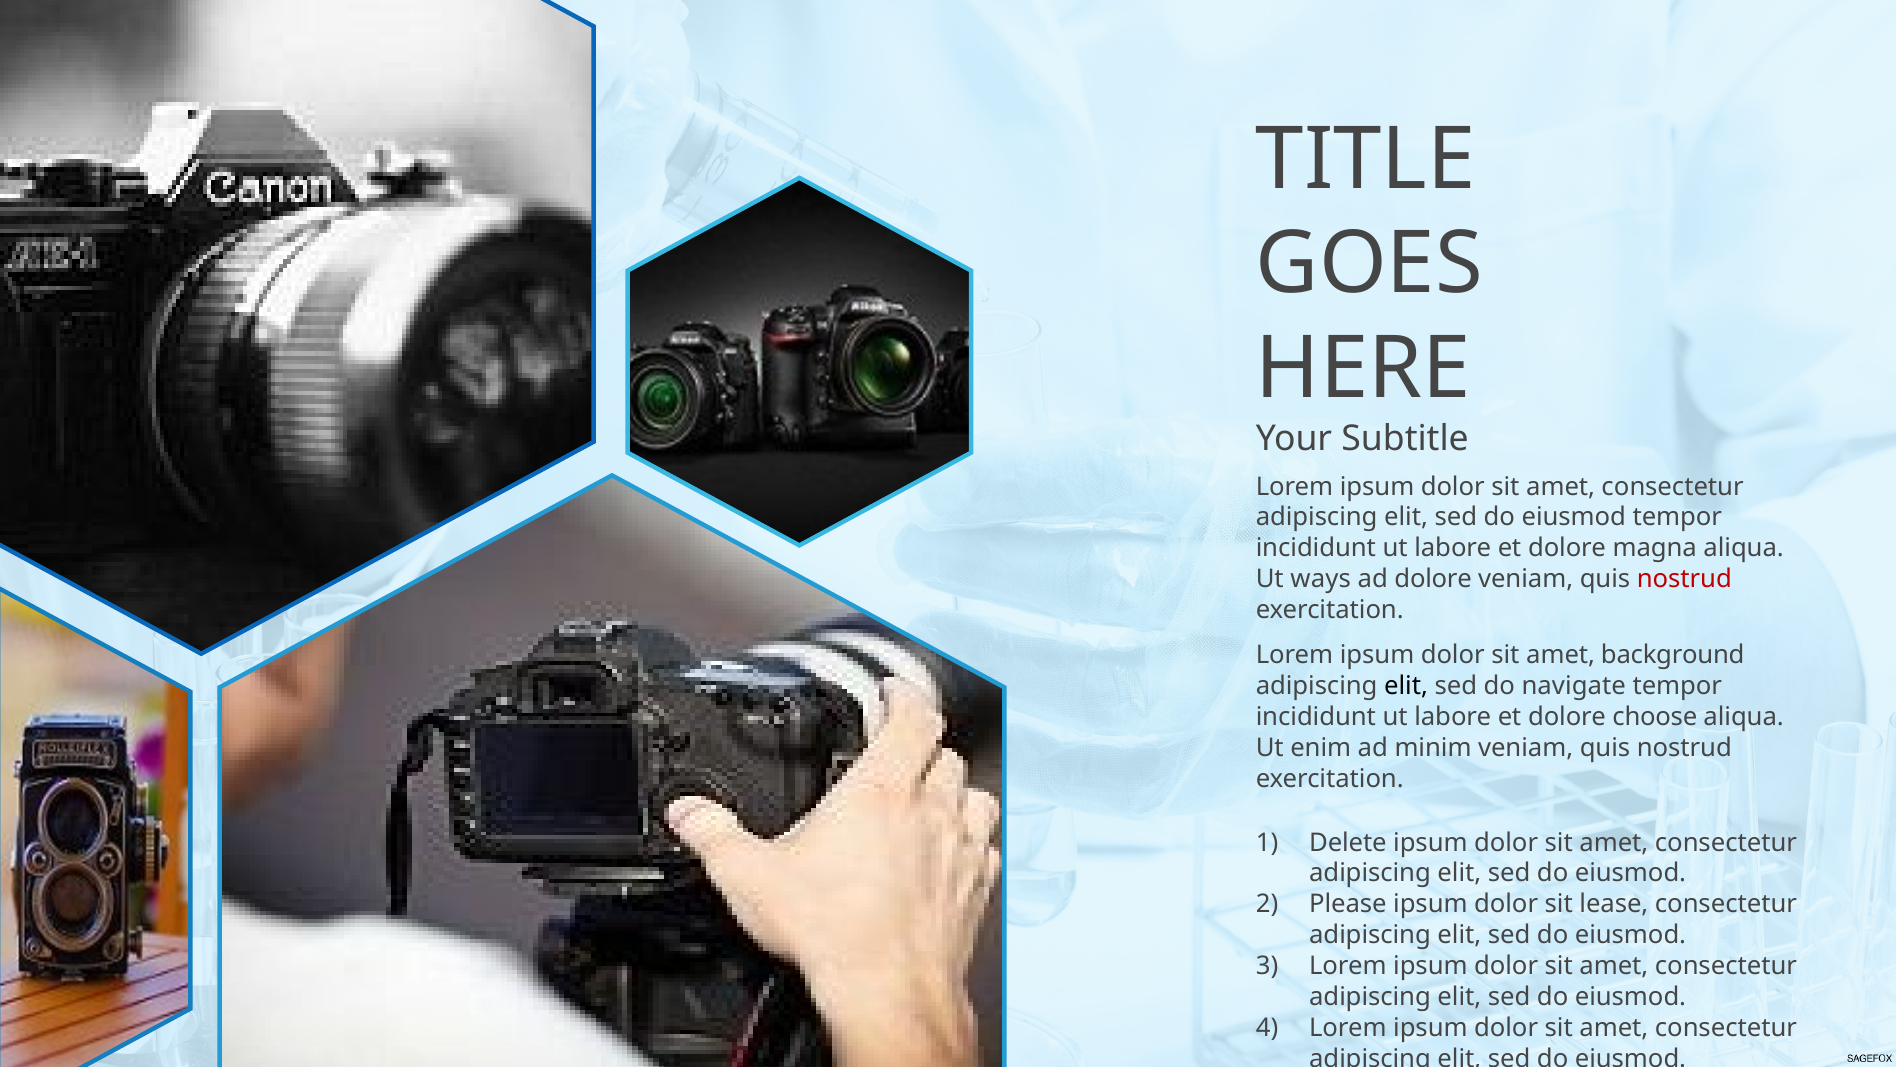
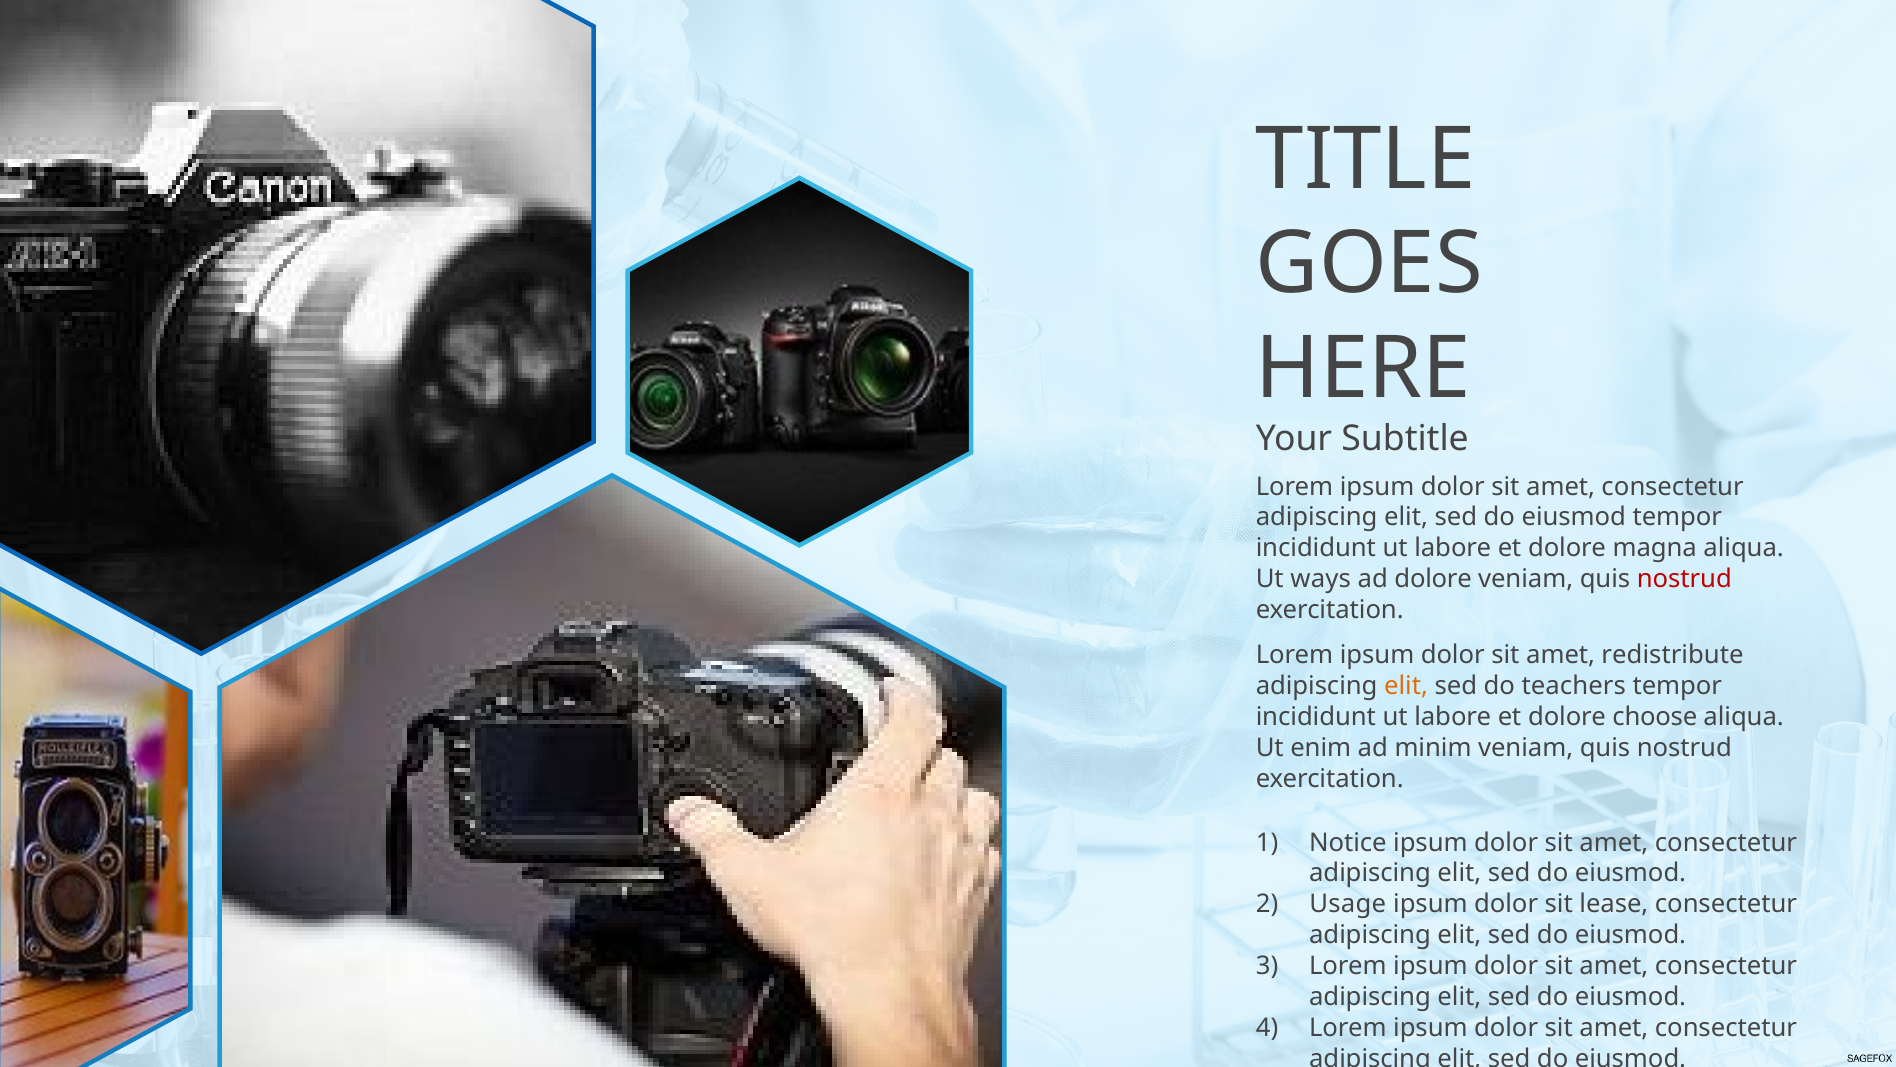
background: background -> redistribute
elit at (1406, 686) colour: black -> orange
navigate: navigate -> teachers
Delete: Delete -> Notice
Please: Please -> Usage
